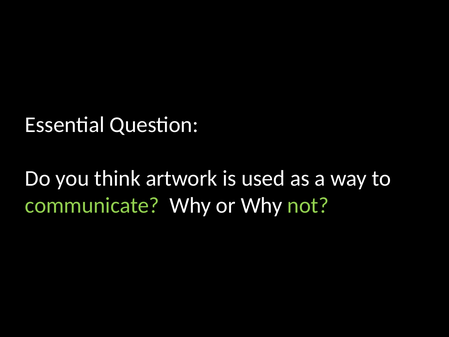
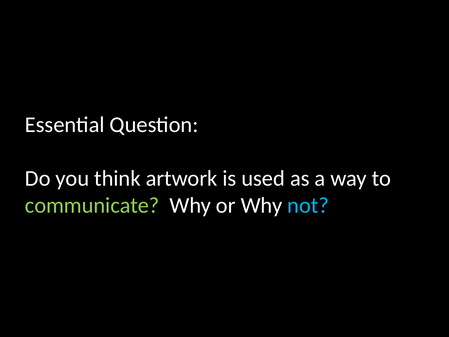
not colour: light green -> light blue
